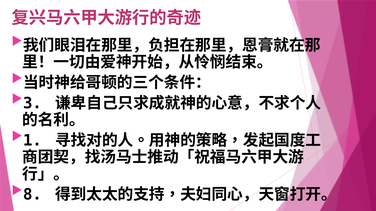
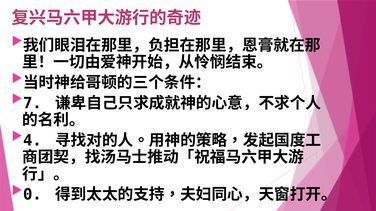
3: 3 -> 7
1: 1 -> 4
8: 8 -> 0
